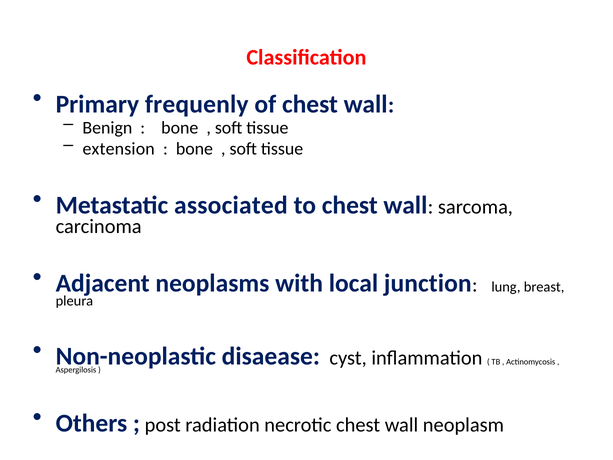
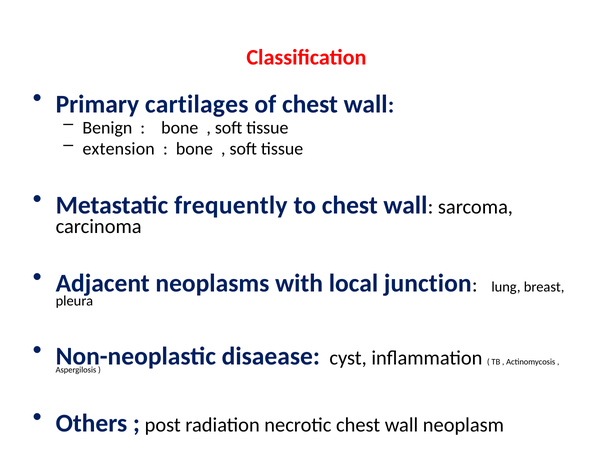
frequenly: frequenly -> cartilages
associated: associated -> frequently
